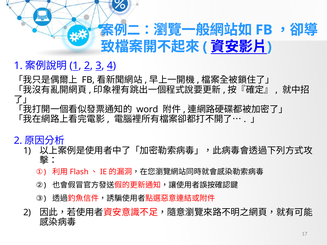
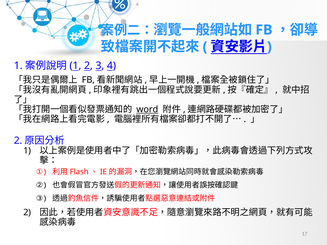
word underline: none -> present
